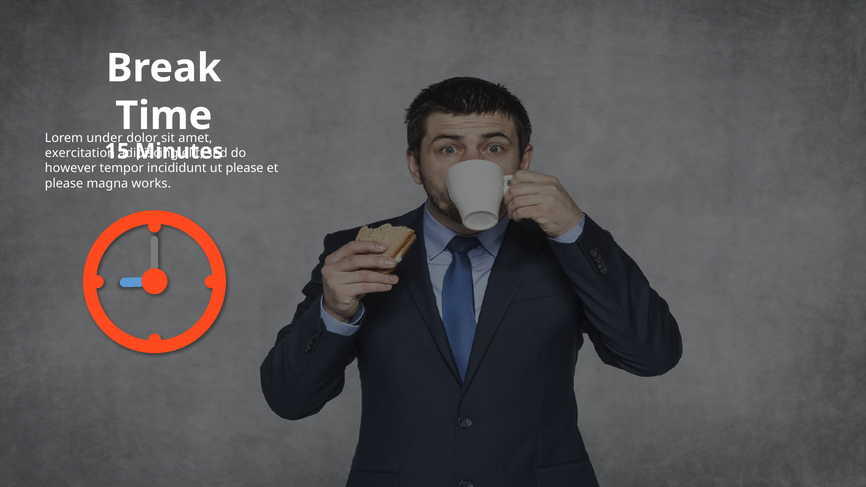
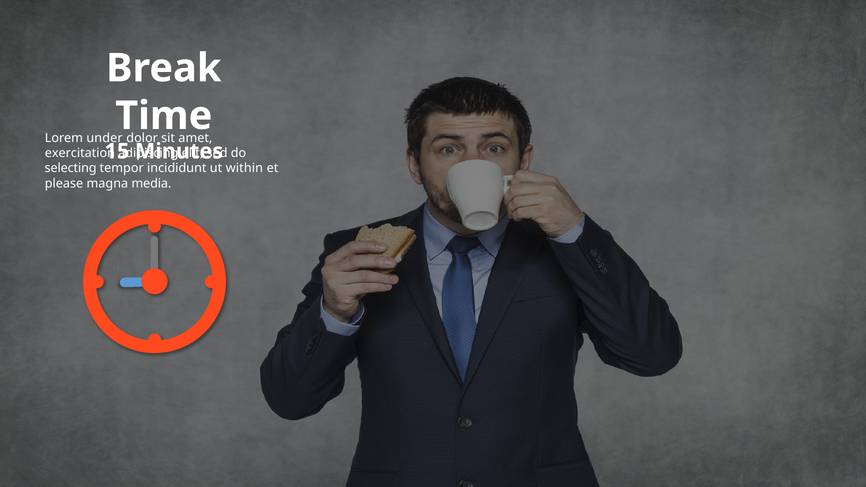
however: however -> selecting
please at (245, 168): please -> within
works: works -> media
